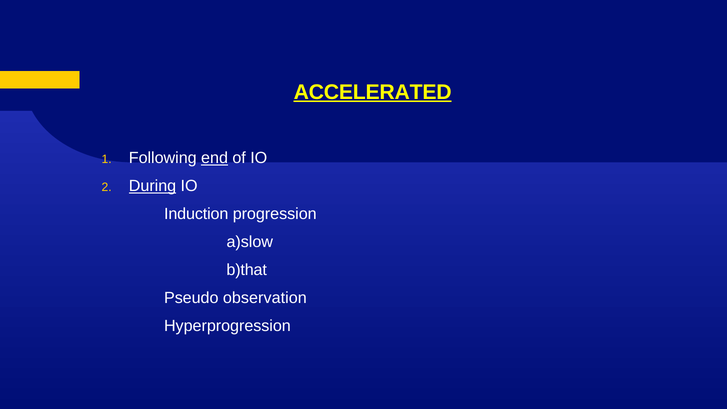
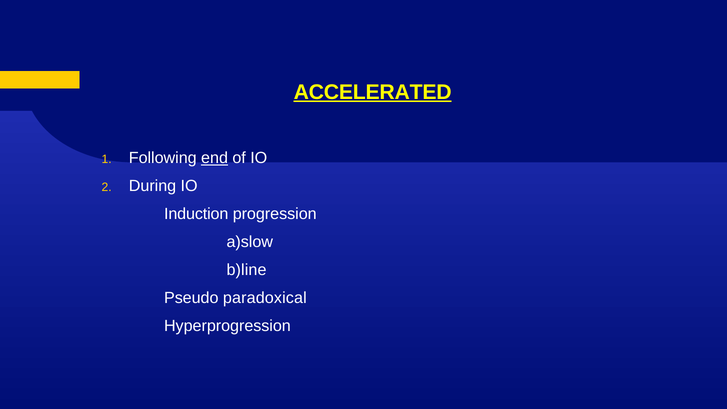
During underline: present -> none
b)that: b)that -> b)line
observation: observation -> paradoxical
